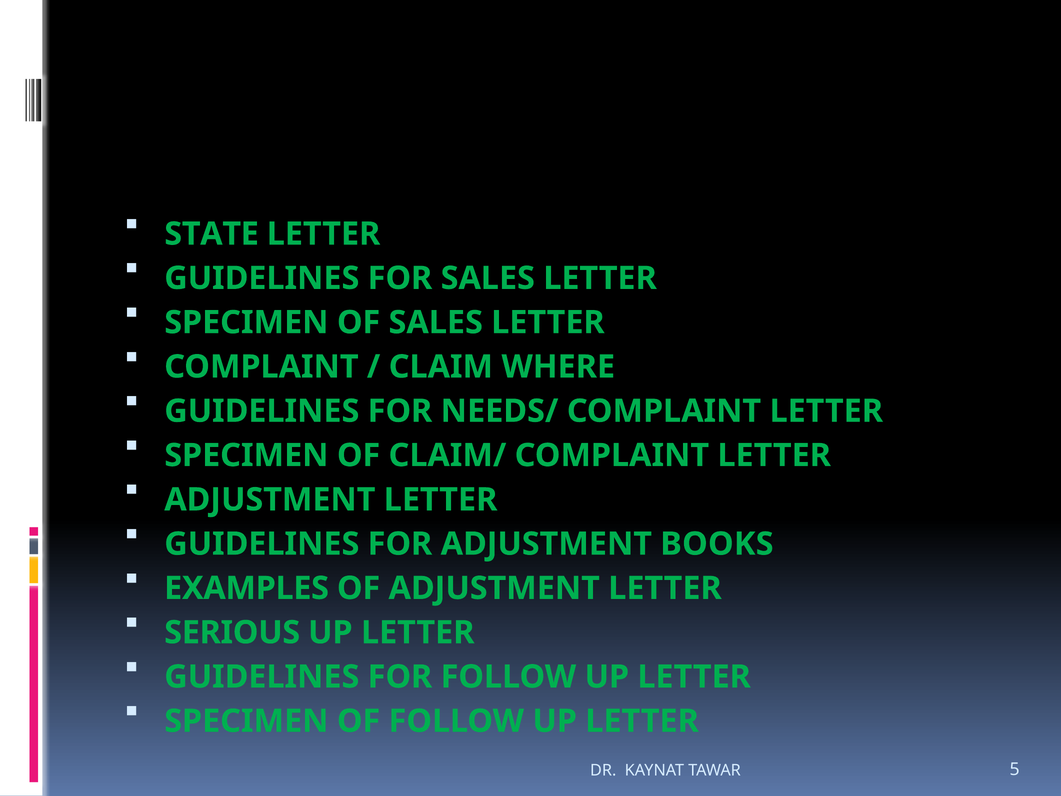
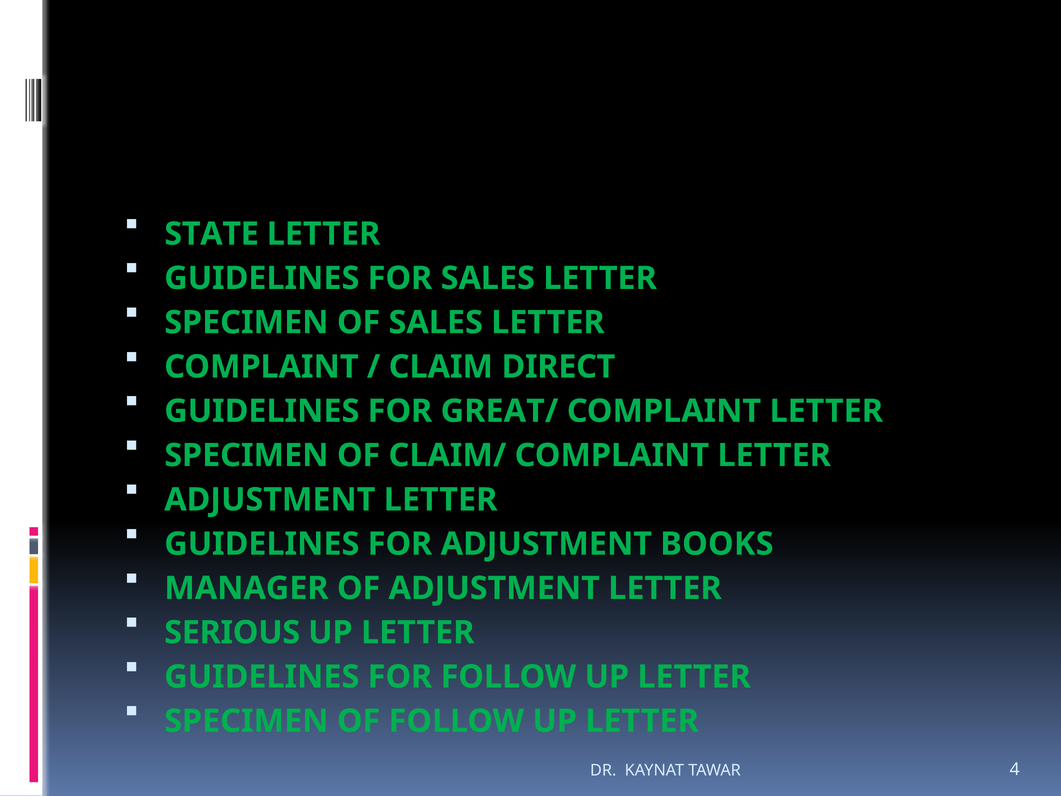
WHERE: WHERE -> DIRECT
NEEDS/: NEEDS/ -> GREAT/
EXAMPLES: EXAMPLES -> MANAGER
5: 5 -> 4
